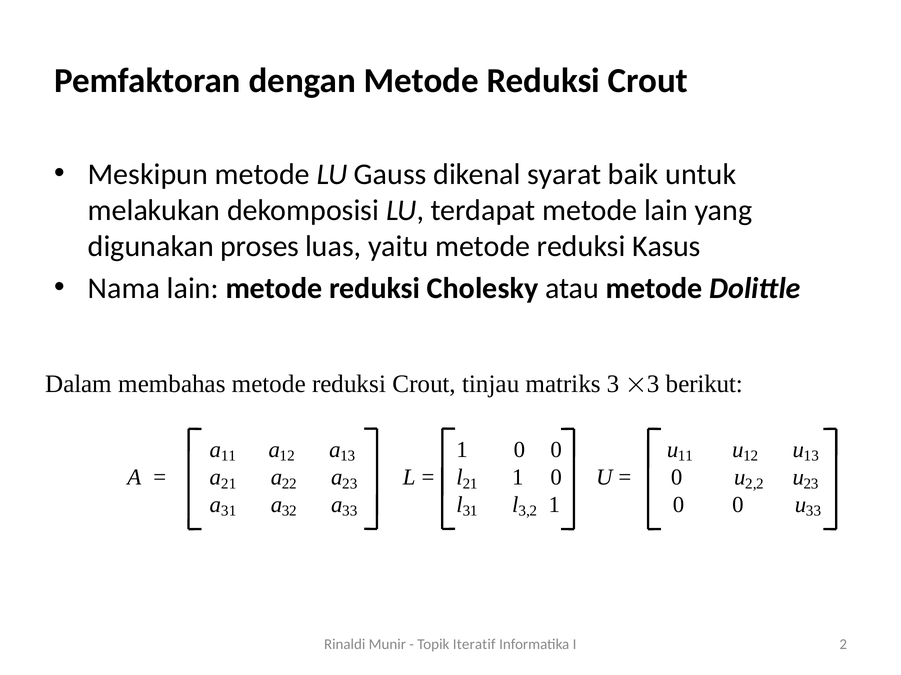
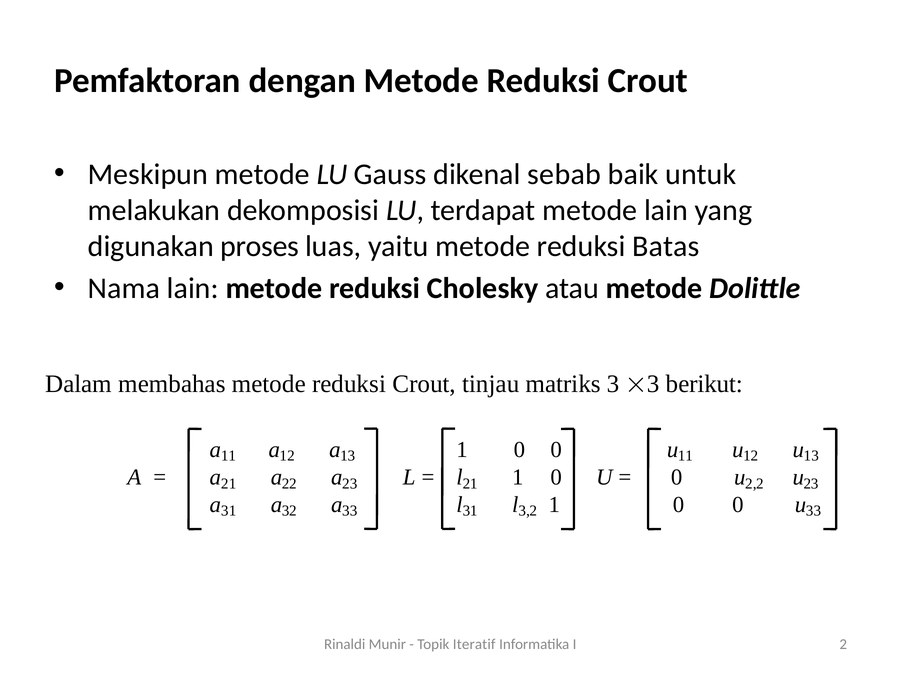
syarat: syarat -> sebab
Kasus: Kasus -> Batas
